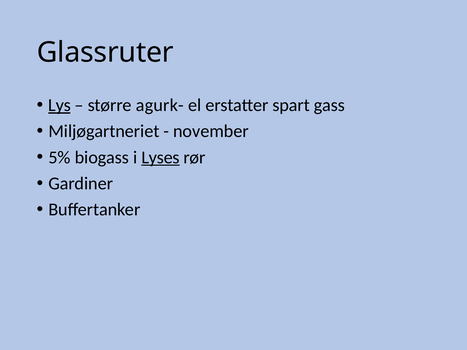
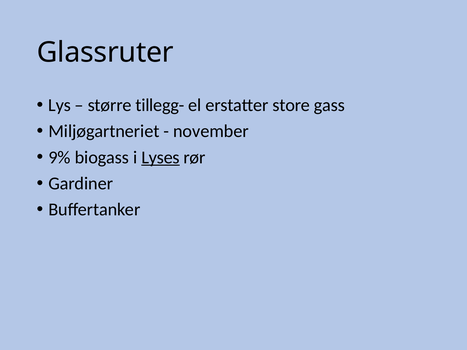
Lys underline: present -> none
agurk-: agurk- -> tillegg-
spart: spart -> store
5%: 5% -> 9%
